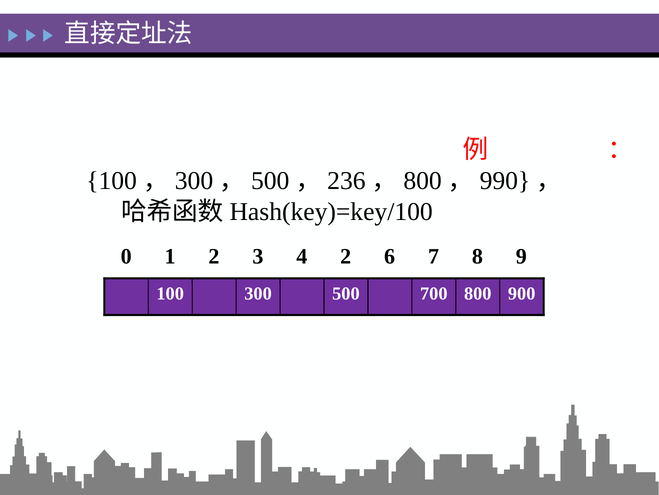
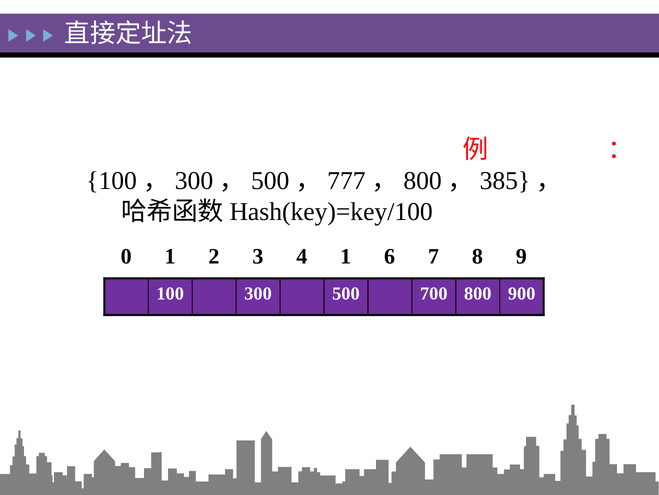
236: 236 -> 777
990: 990 -> 385
4 2: 2 -> 1
